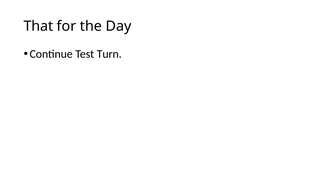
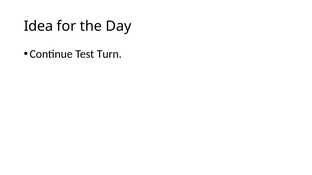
That: That -> Idea
